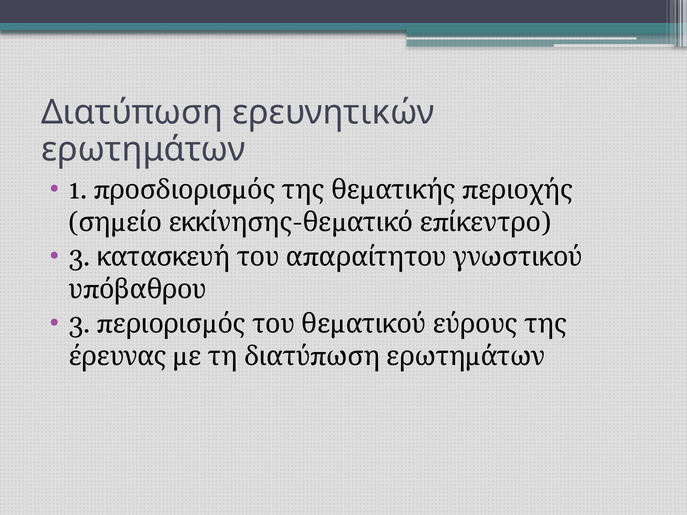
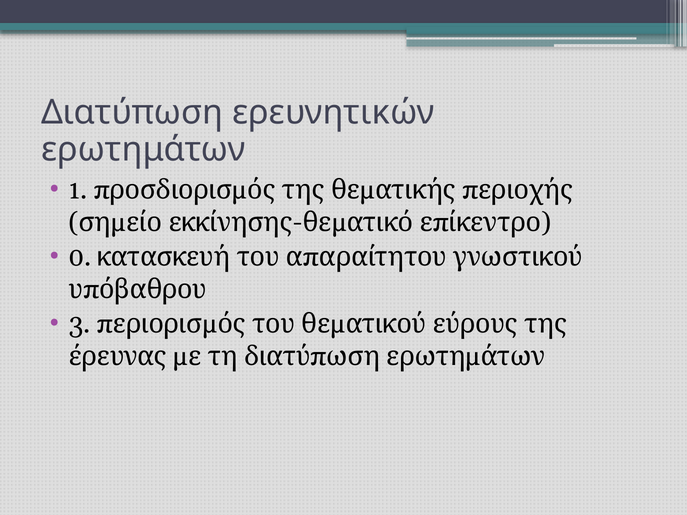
3 at (80, 257): 3 -> 0
